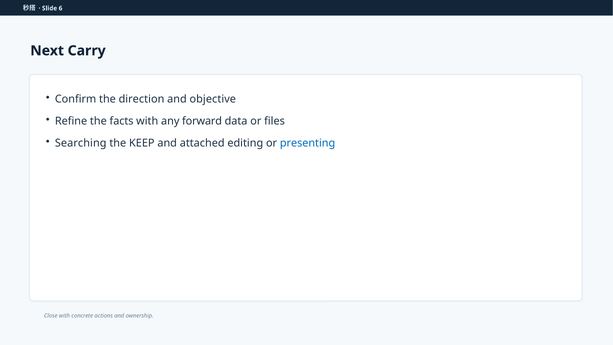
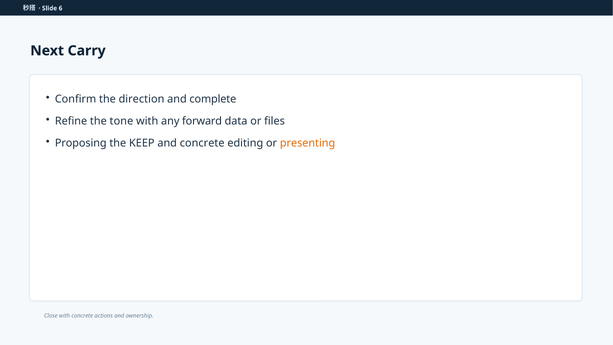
objective: objective -> complete
facts: facts -> tone
Searching: Searching -> Proposing
and attached: attached -> concrete
presenting colour: blue -> orange
